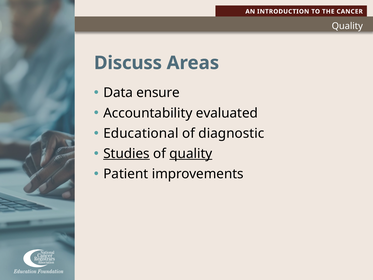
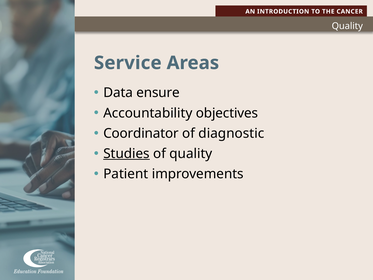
Discuss: Discuss -> Service
evaluated: evaluated -> objectives
Educational: Educational -> Coordinator
quality at (191, 154) underline: present -> none
